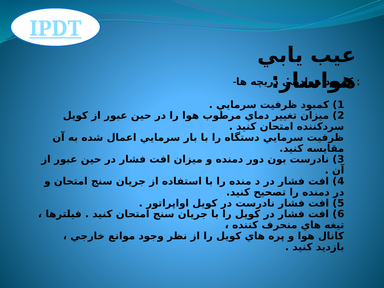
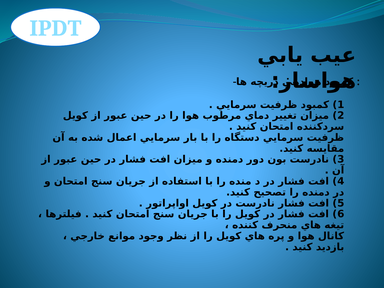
IPDT underline: present -> none
